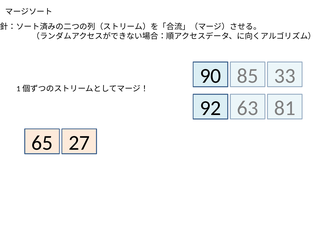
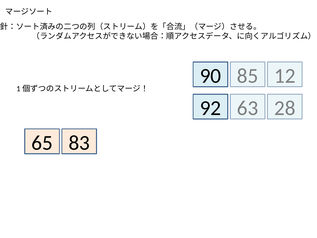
33: 33 -> 12
81: 81 -> 28
27: 27 -> 83
